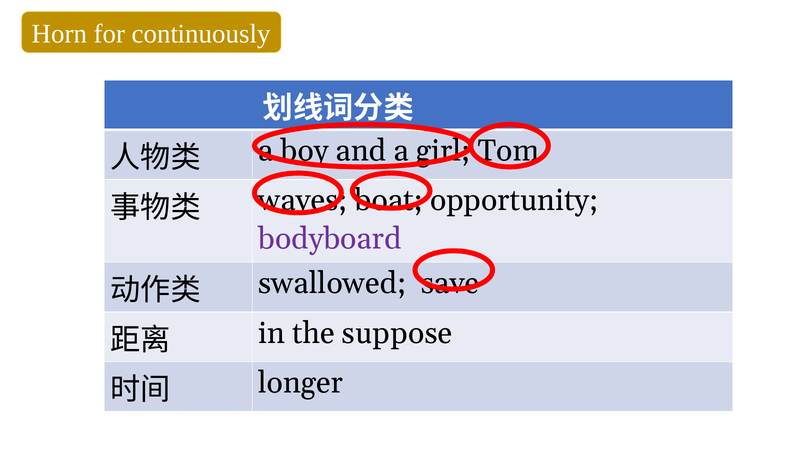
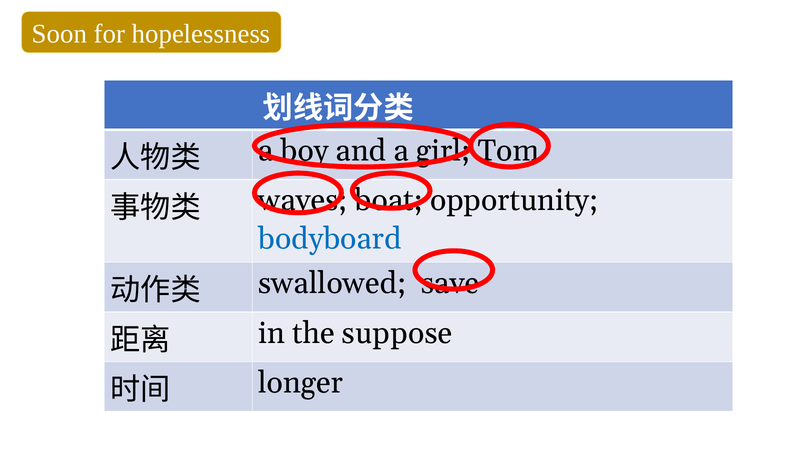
Horn: Horn -> Soon
continuously: continuously -> hopelessness
bodyboard colour: purple -> blue
